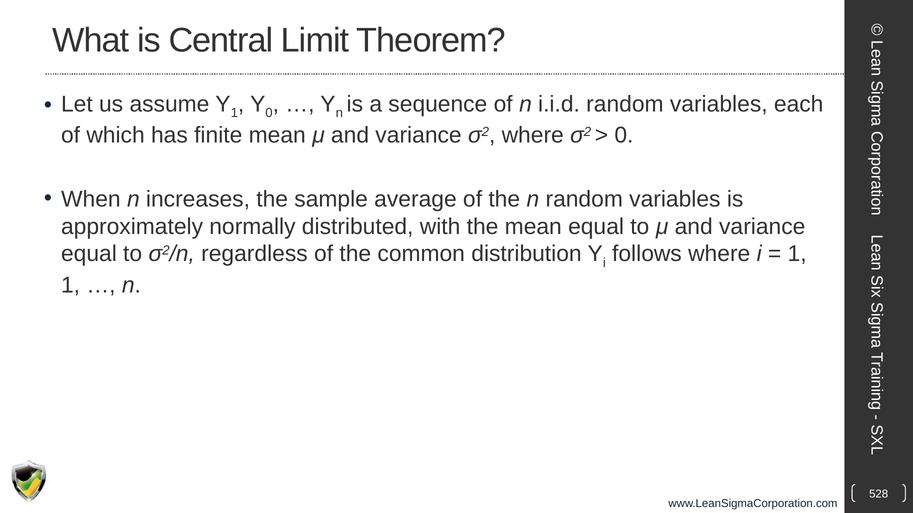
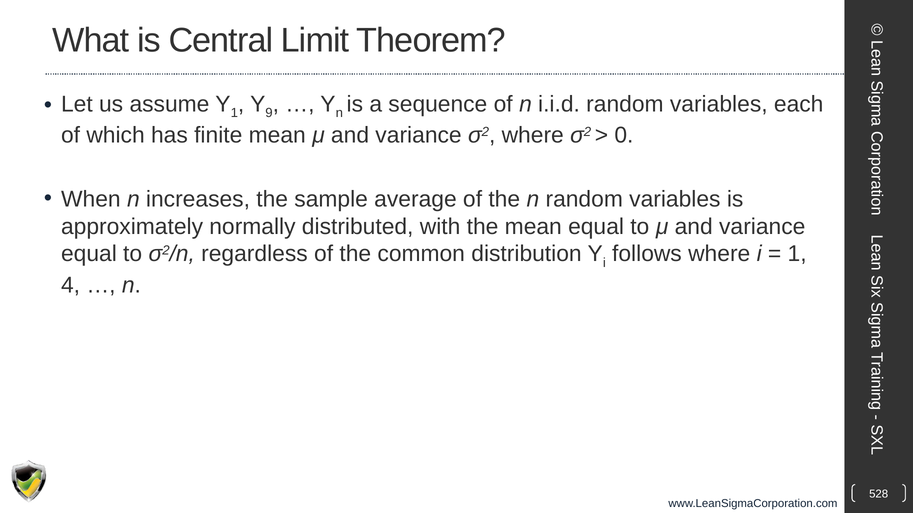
0 at (269, 113): 0 -> 9
1 at (71, 285): 1 -> 4
